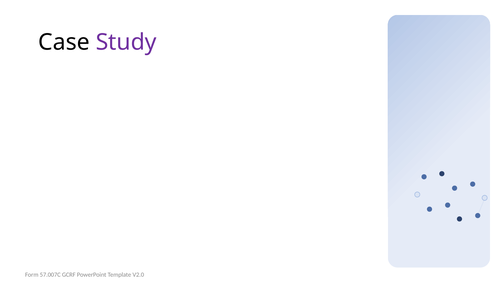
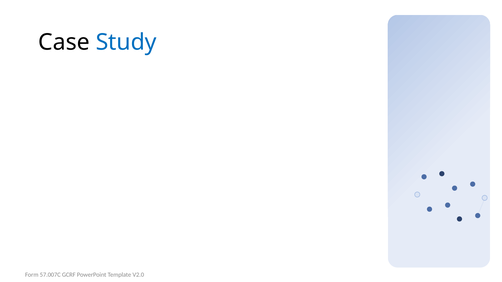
Study colour: purple -> blue
